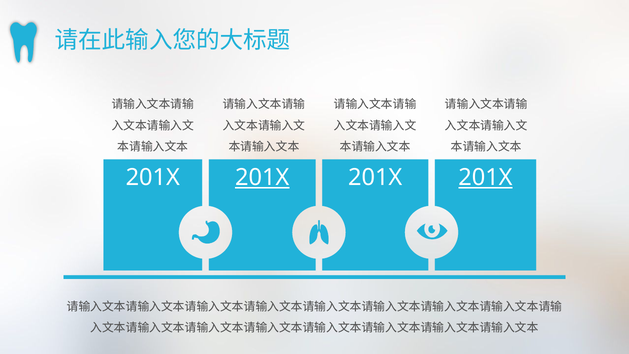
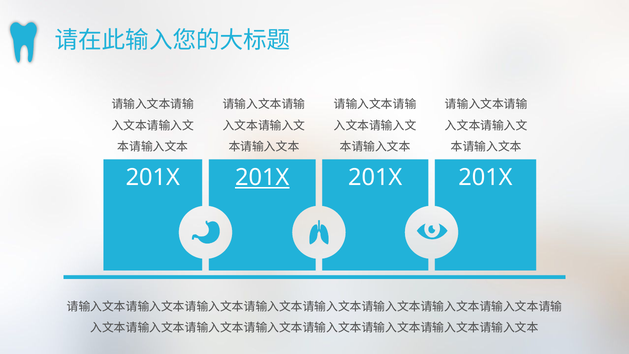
201X at (485, 177) underline: present -> none
